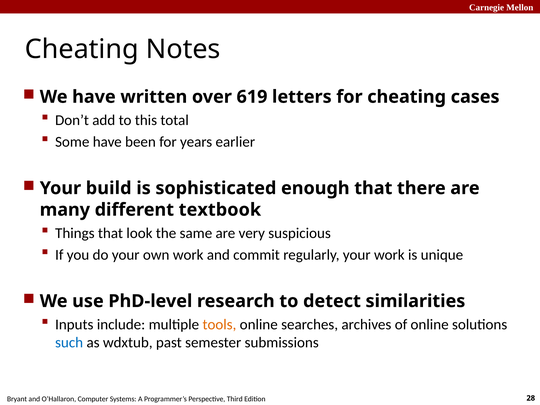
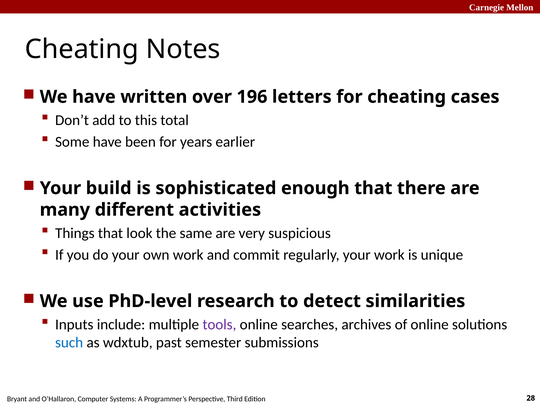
619: 619 -> 196
textbook: textbook -> activities
tools colour: orange -> purple
